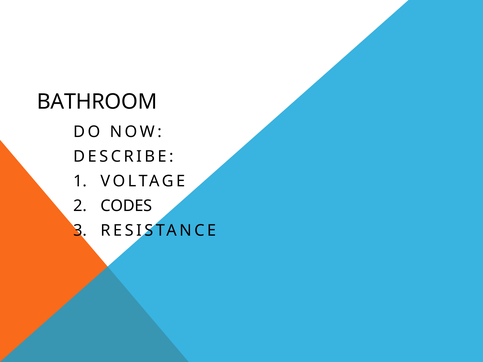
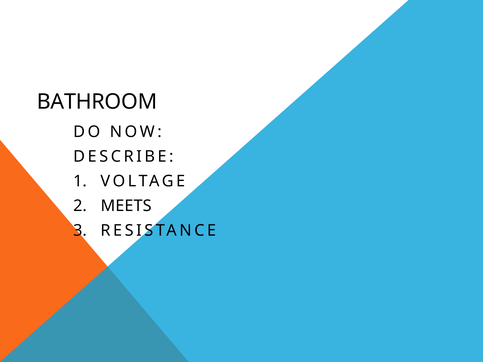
CODES: CODES -> MEETS
